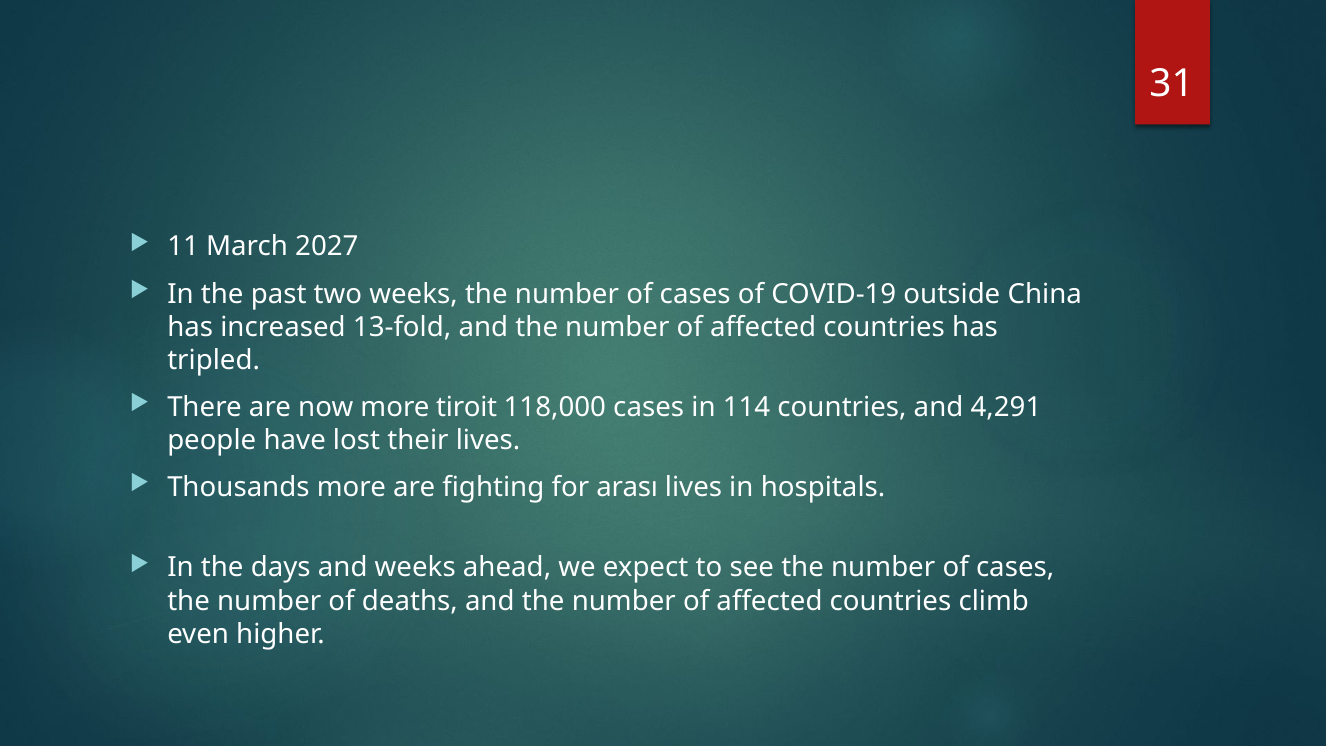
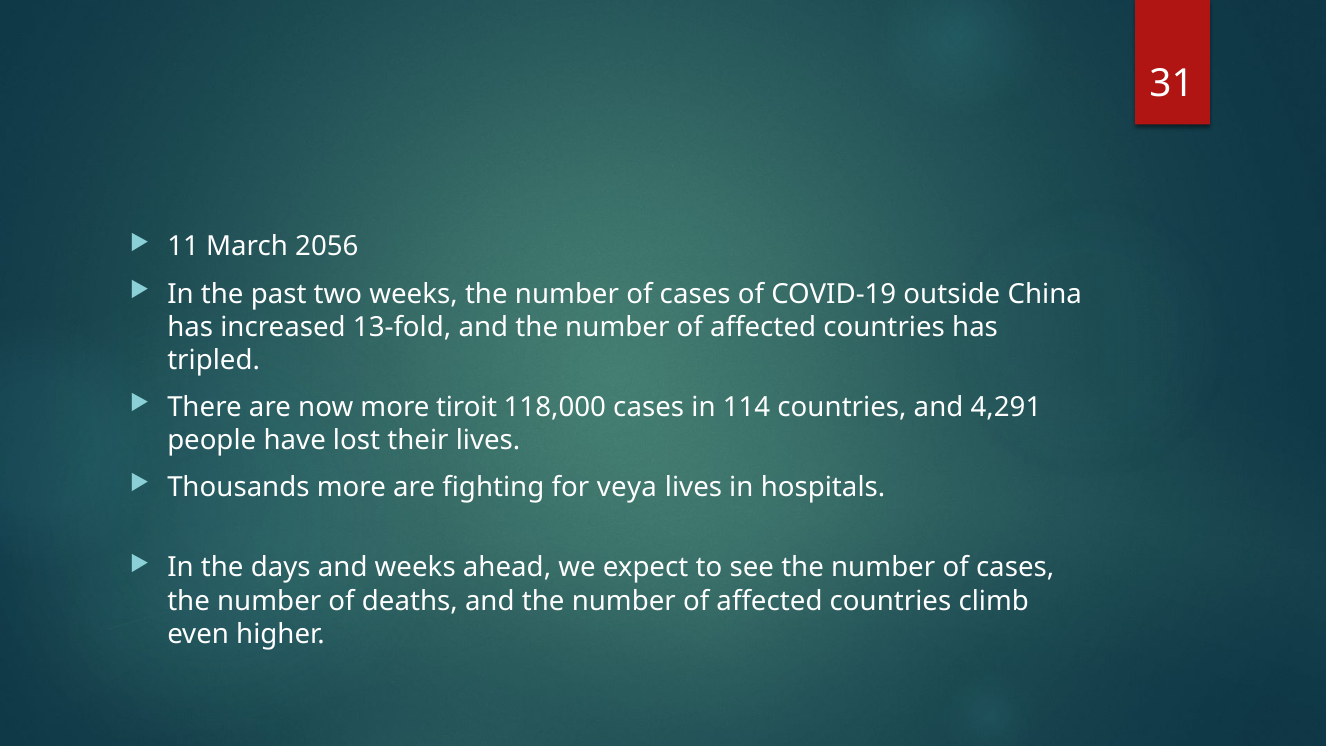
2027: 2027 -> 2056
arası: arası -> veya
